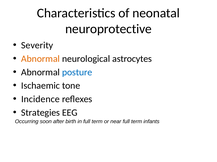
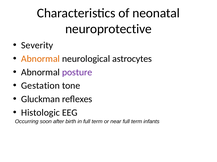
posture colour: blue -> purple
Ischaemic: Ischaemic -> Gestation
Incidence: Incidence -> Gluckman
Strategies: Strategies -> Histologic
